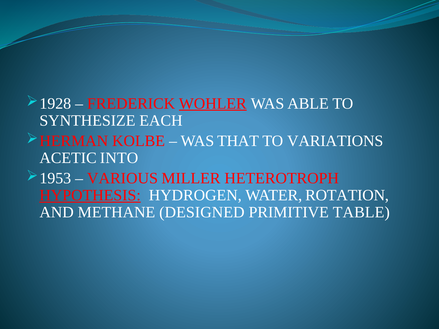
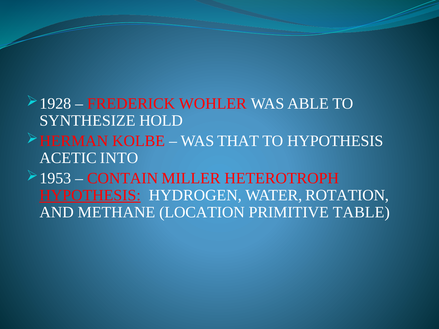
WOHLER underline: present -> none
EACH: EACH -> HOLD
TO VARIATIONS: VARIATIONS -> HYPOTHESIS
VARIOUS: VARIOUS -> CONTAIN
DESIGNED: DESIGNED -> LOCATION
